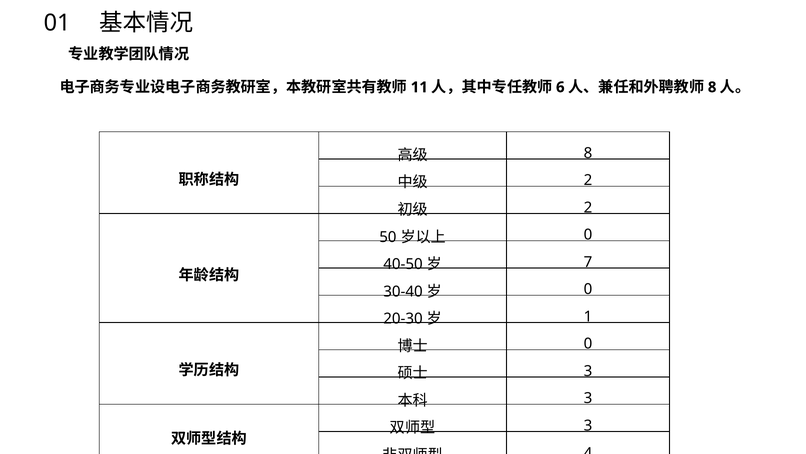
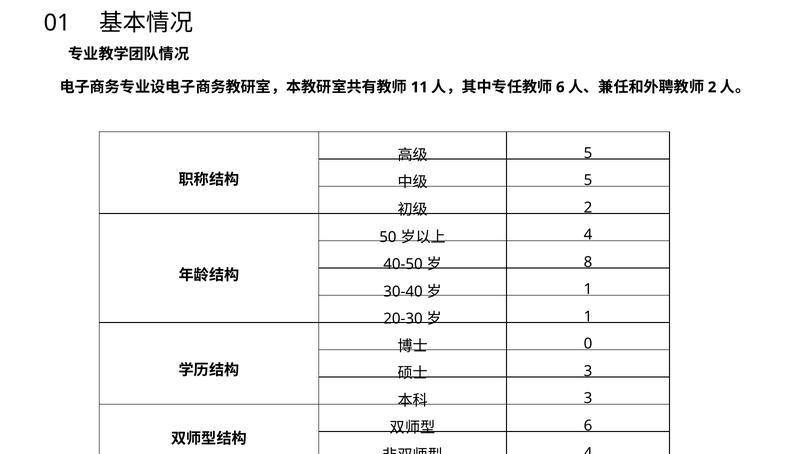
8 at (712, 87): 8 -> 2
8 at (588, 153): 8 -> 5
2 at (588, 180): 2 -> 5
0 at (588, 235): 0 -> 4
7 at (588, 262): 7 -> 8
0 at (588, 289): 0 -> 1
3 at (588, 425): 3 -> 6
